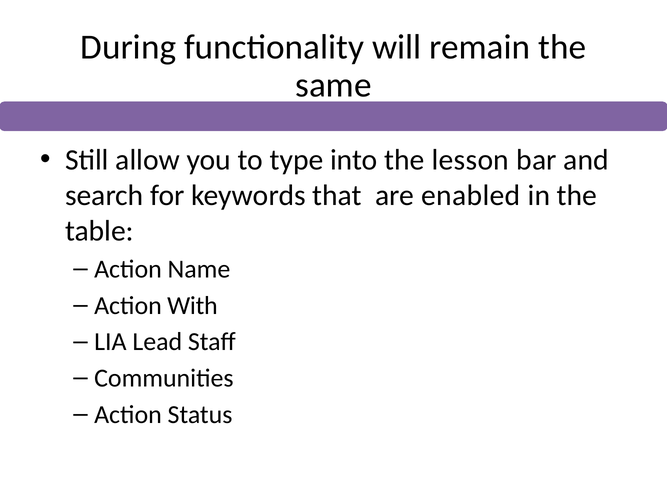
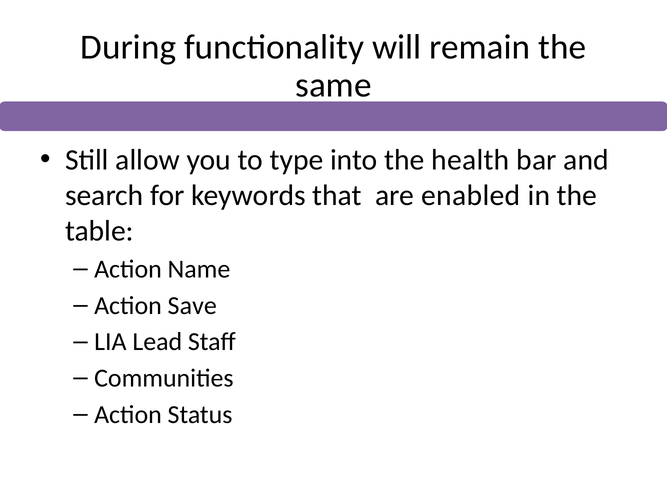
lesson: lesson -> health
With: With -> Save
